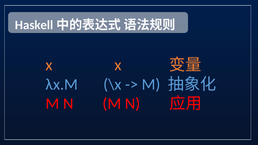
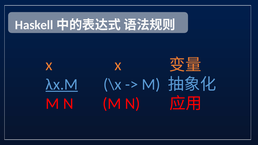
λx.M underline: none -> present
